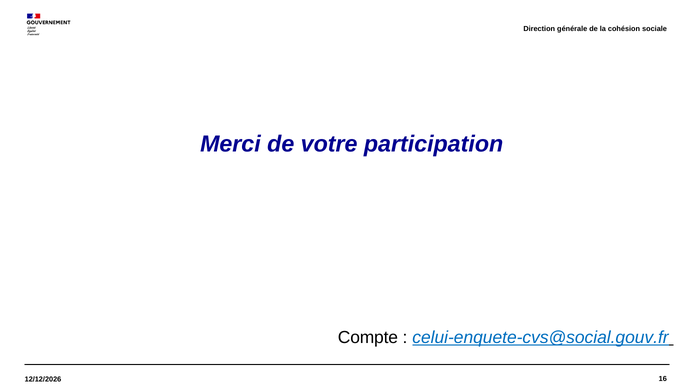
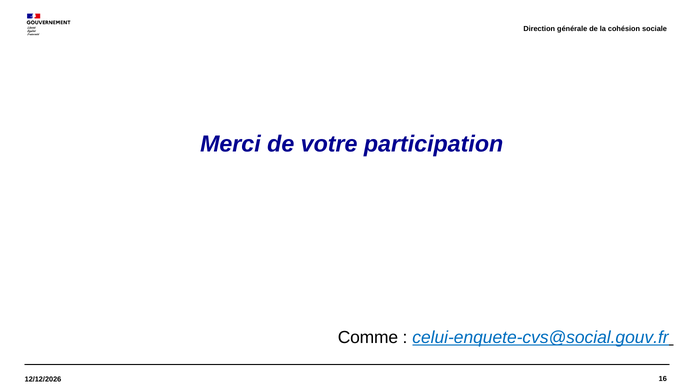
Compte: Compte -> Comme
